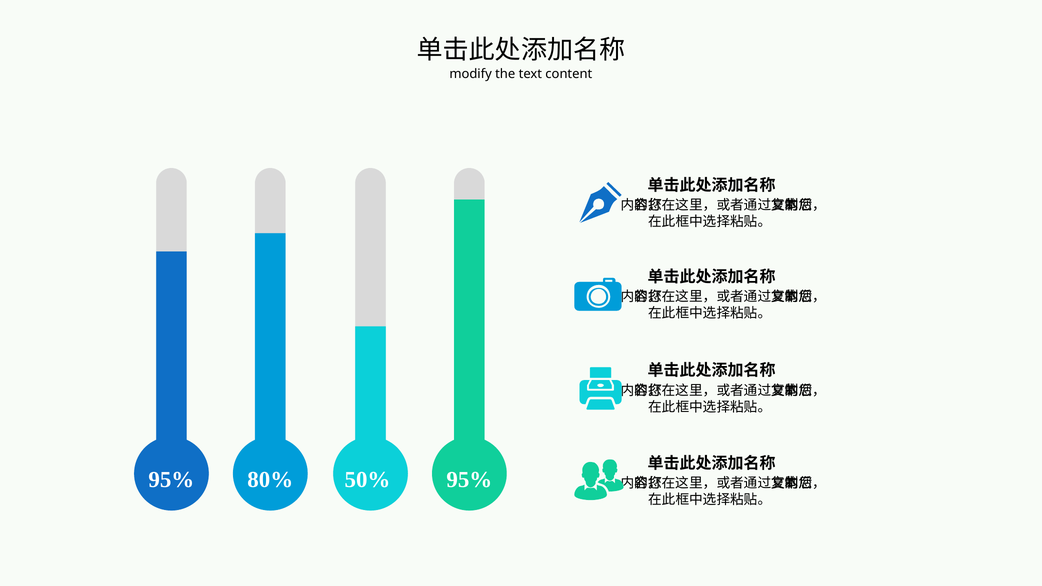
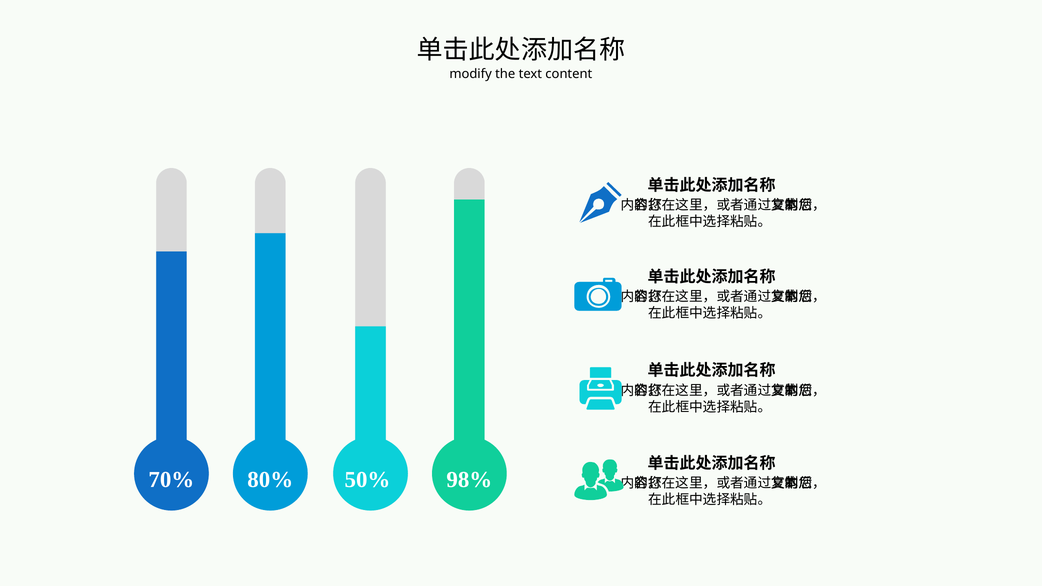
95% at (171, 480): 95% -> 70%
50% 95%: 95% -> 98%
